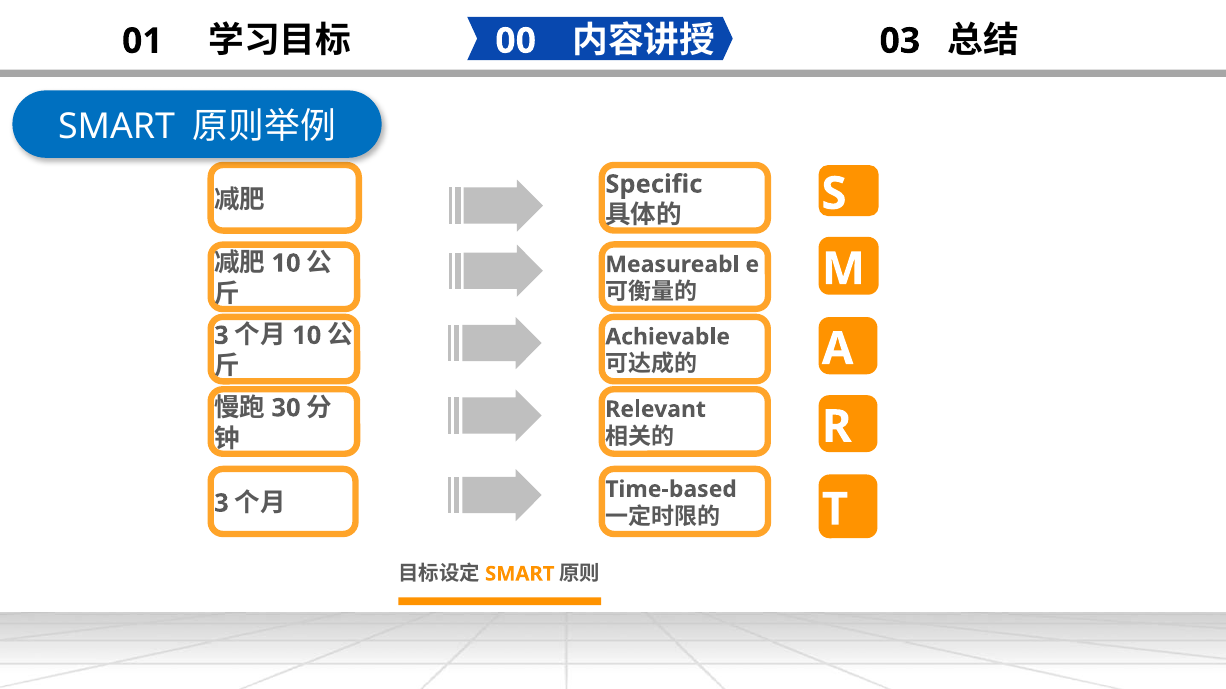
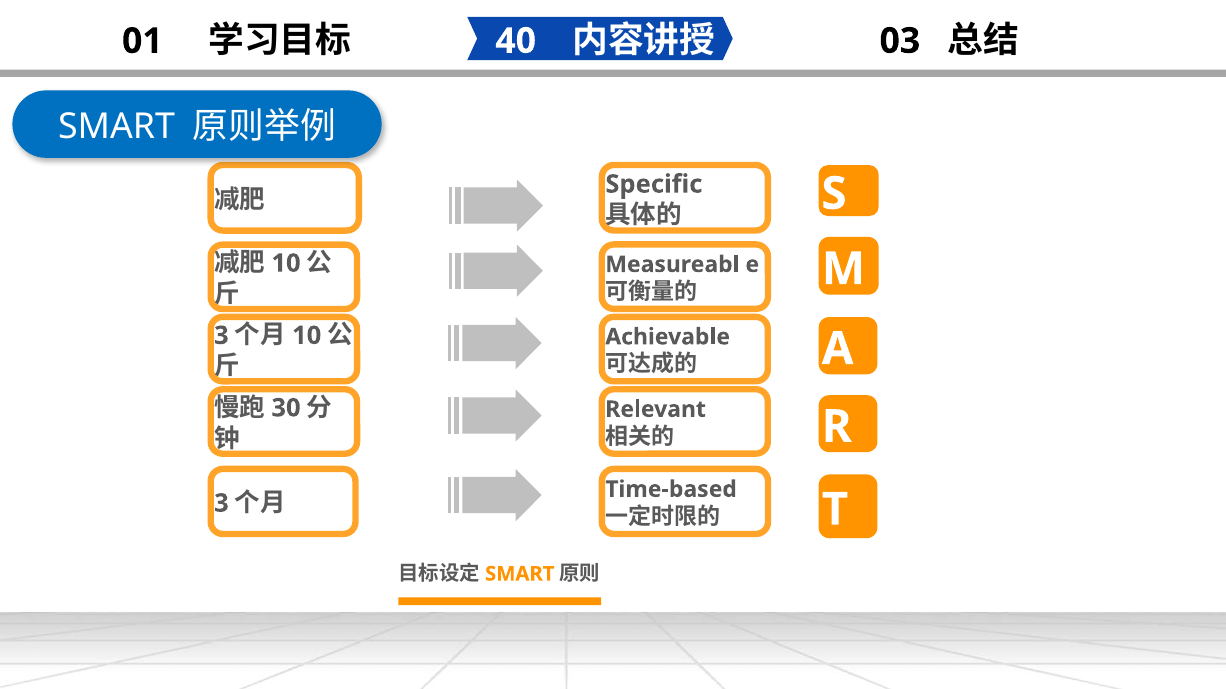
00: 00 -> 40
